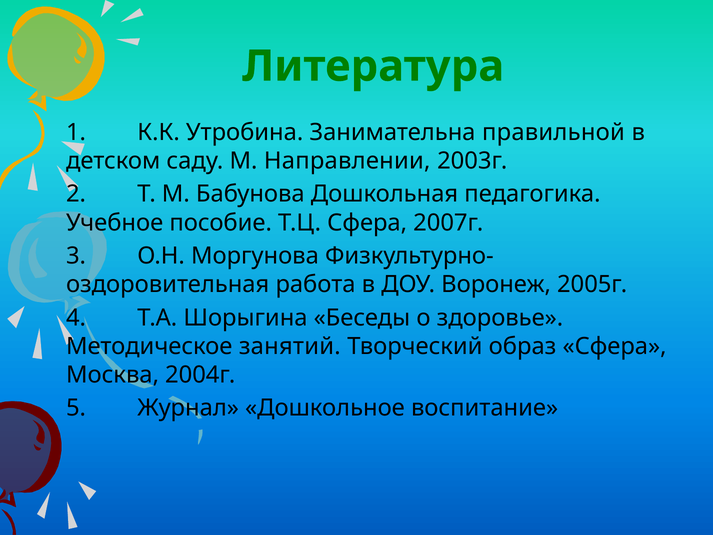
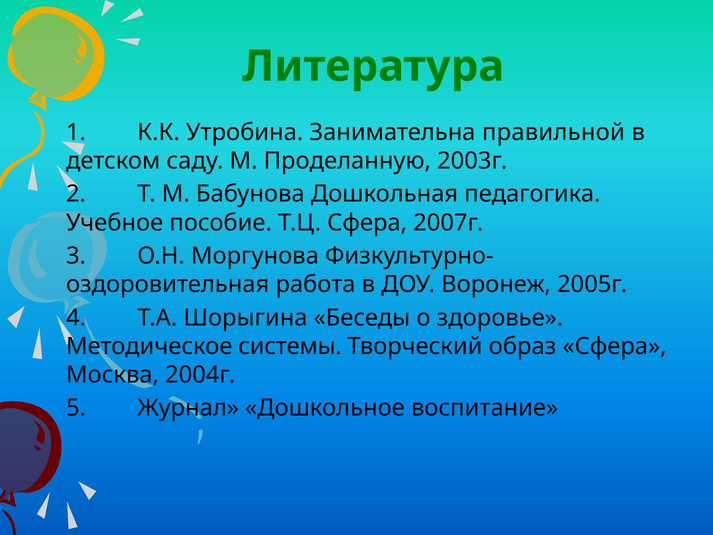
Направлении: Направлении -> Проделанную
занятий: занятий -> системы
